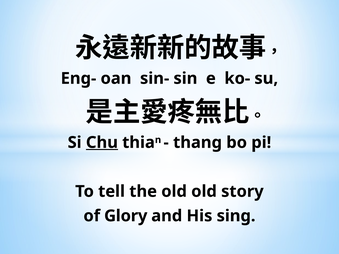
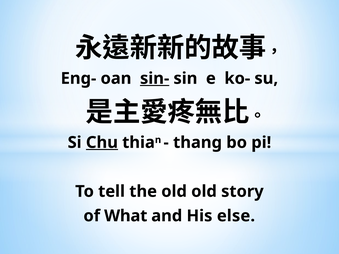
sin- underline: none -> present
Glory: Glory -> What
sing: sing -> else
